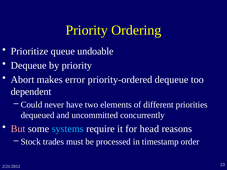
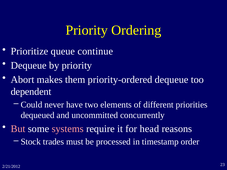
undoable: undoable -> continue
error: error -> them
systems colour: light blue -> pink
